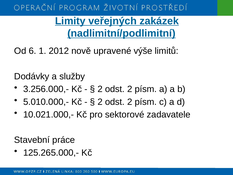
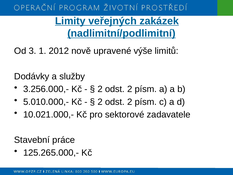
6: 6 -> 3
